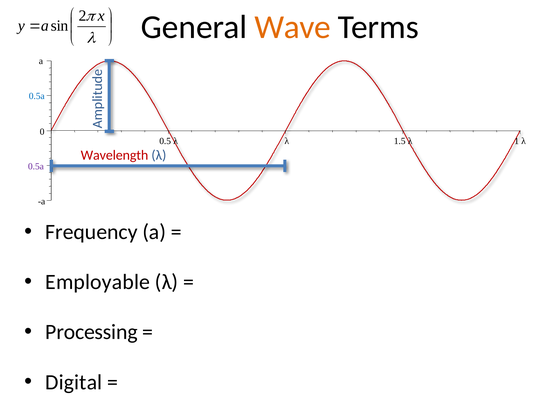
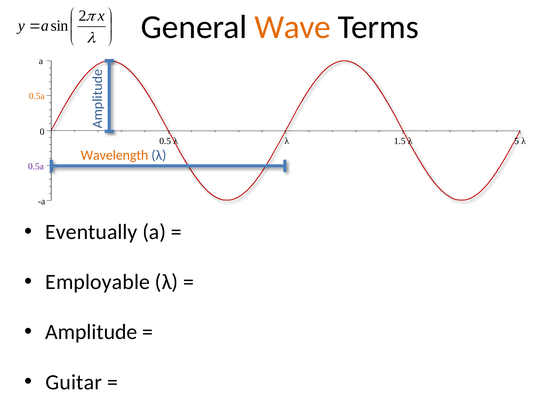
0.5a at (37, 96) colour: blue -> orange
1: 1 -> 5
Wavelength colour: red -> orange
Frequency: Frequency -> Eventually
Processing: Processing -> Amplitude
Digital: Digital -> Guitar
